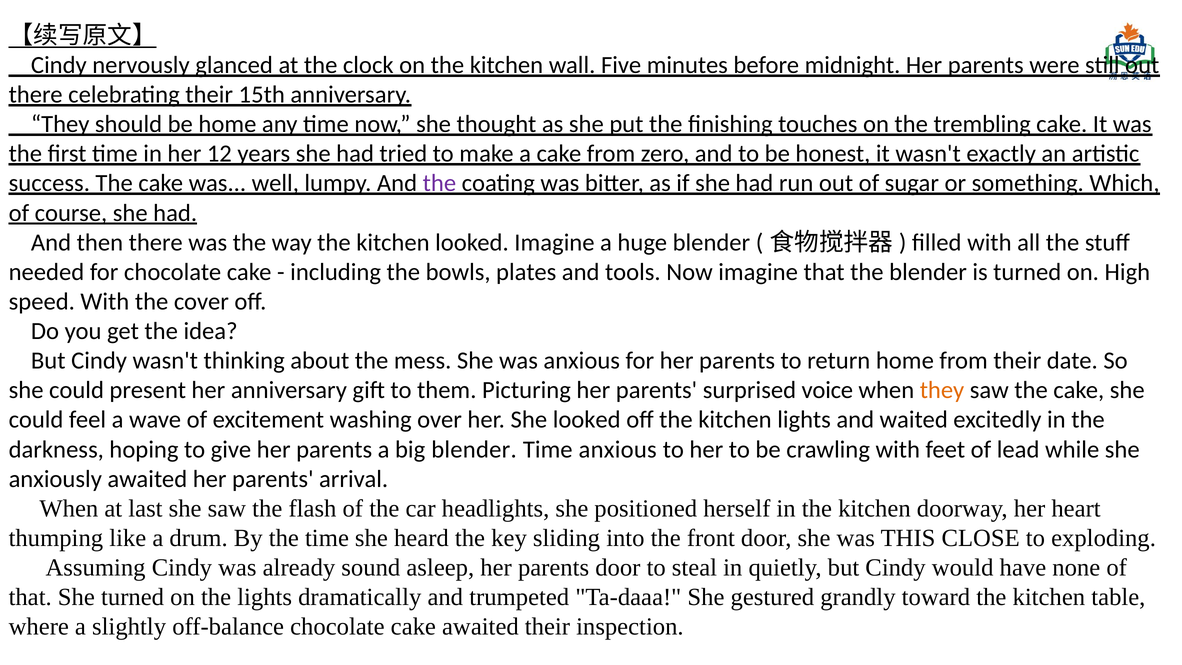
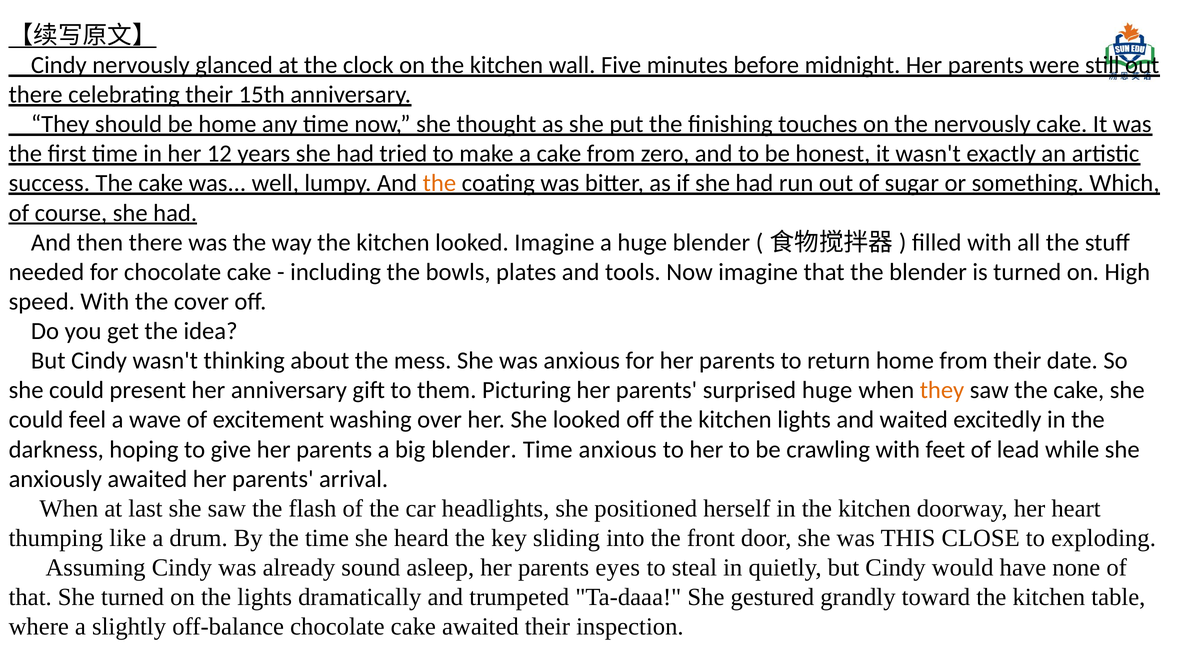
the trembling: trembling -> nervously
the at (439, 183) colour: purple -> orange
surprised voice: voice -> huge
parents door: door -> eyes
